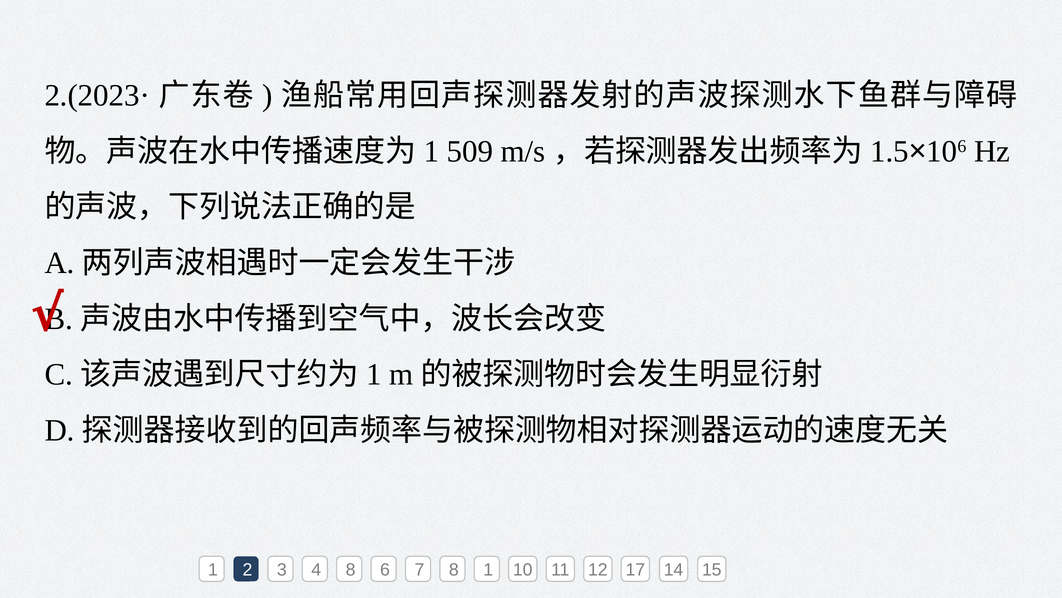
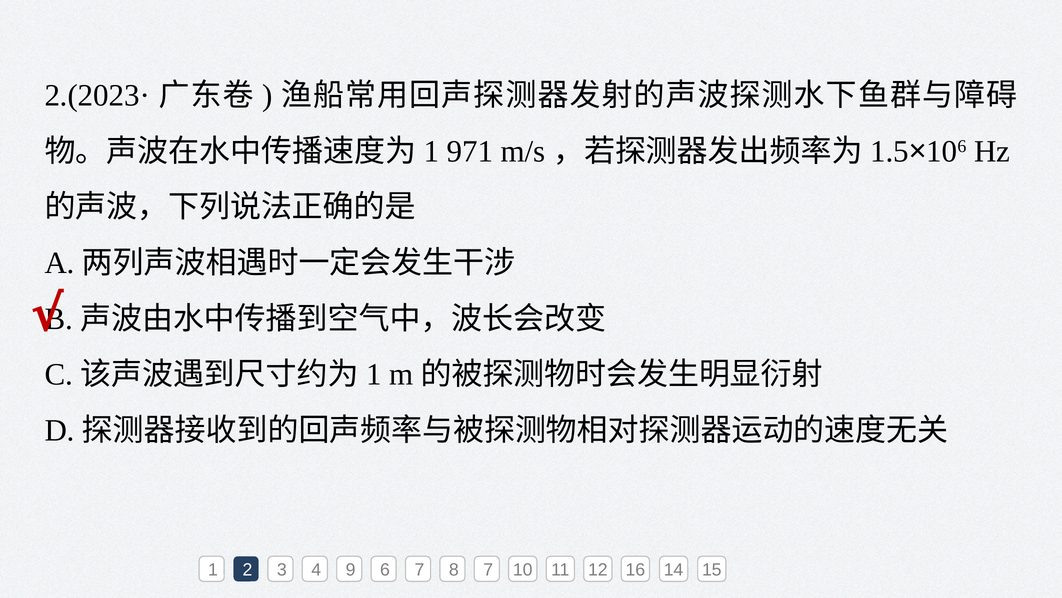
509: 509 -> 971
4 8: 8 -> 9
8 1: 1 -> 7
17: 17 -> 16
